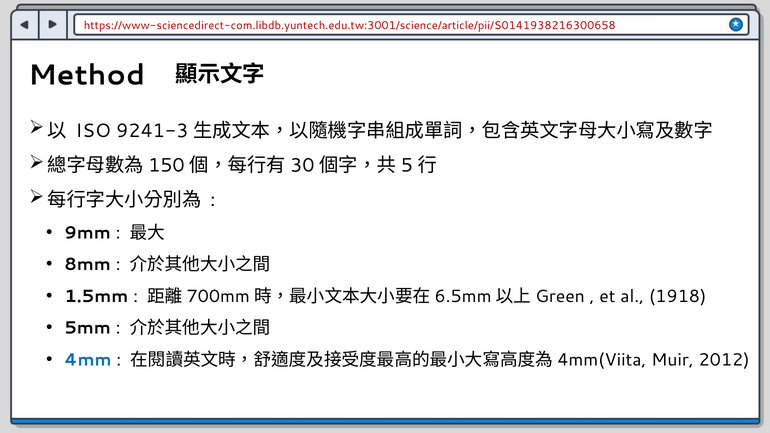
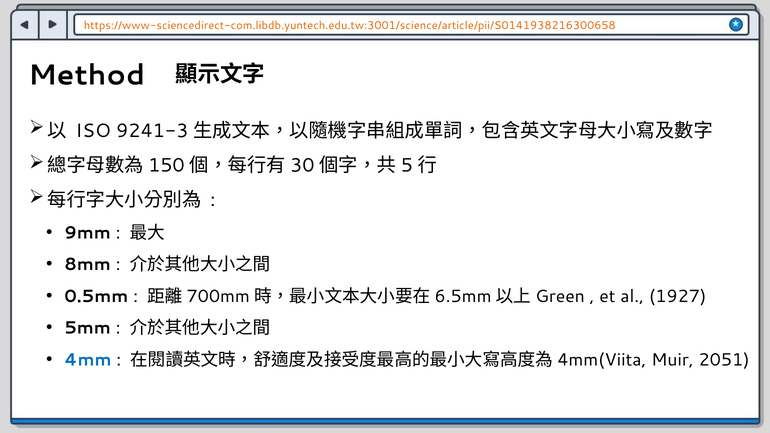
https://www-sciencedirect-com.libdb.yuntech.edu.tw:3001/science/article/pii/S0141938216300658 colour: red -> orange
1.5mm: 1.5mm -> 0.5mm
1918: 1918 -> 1927
2012: 2012 -> 2051
